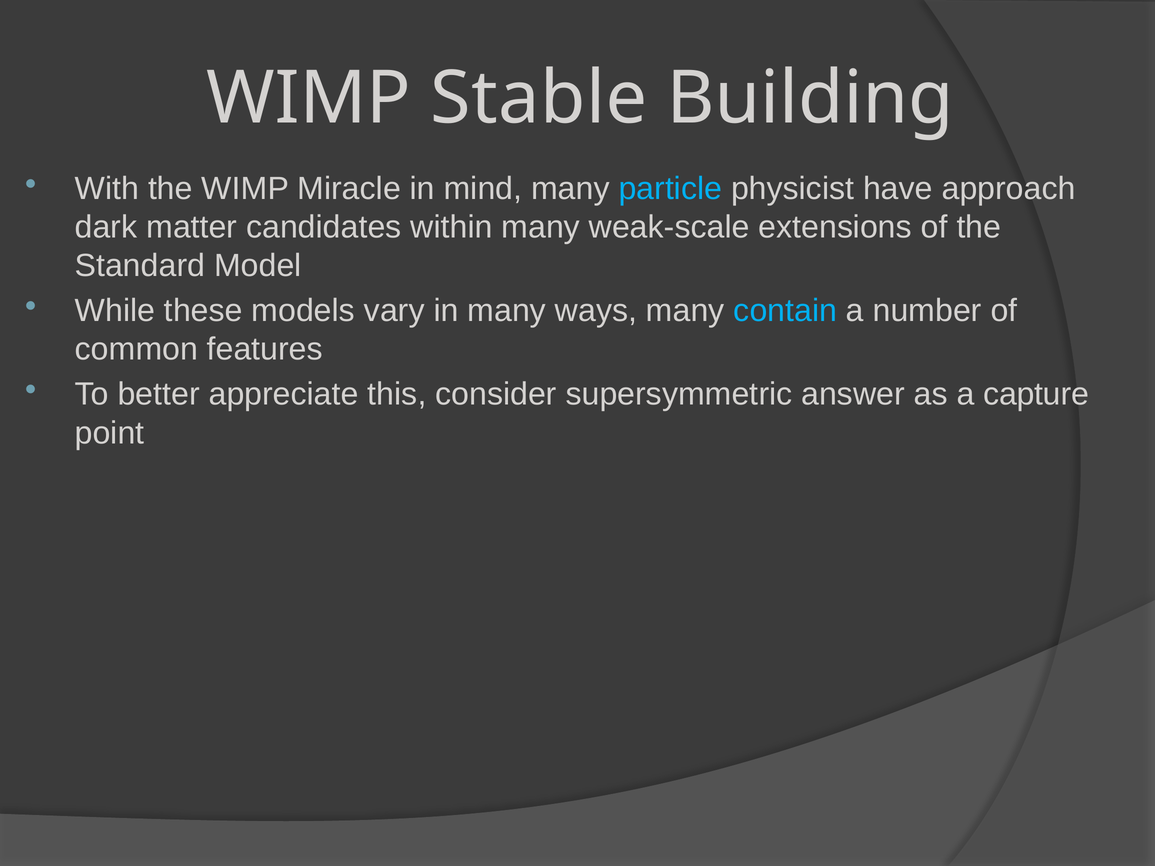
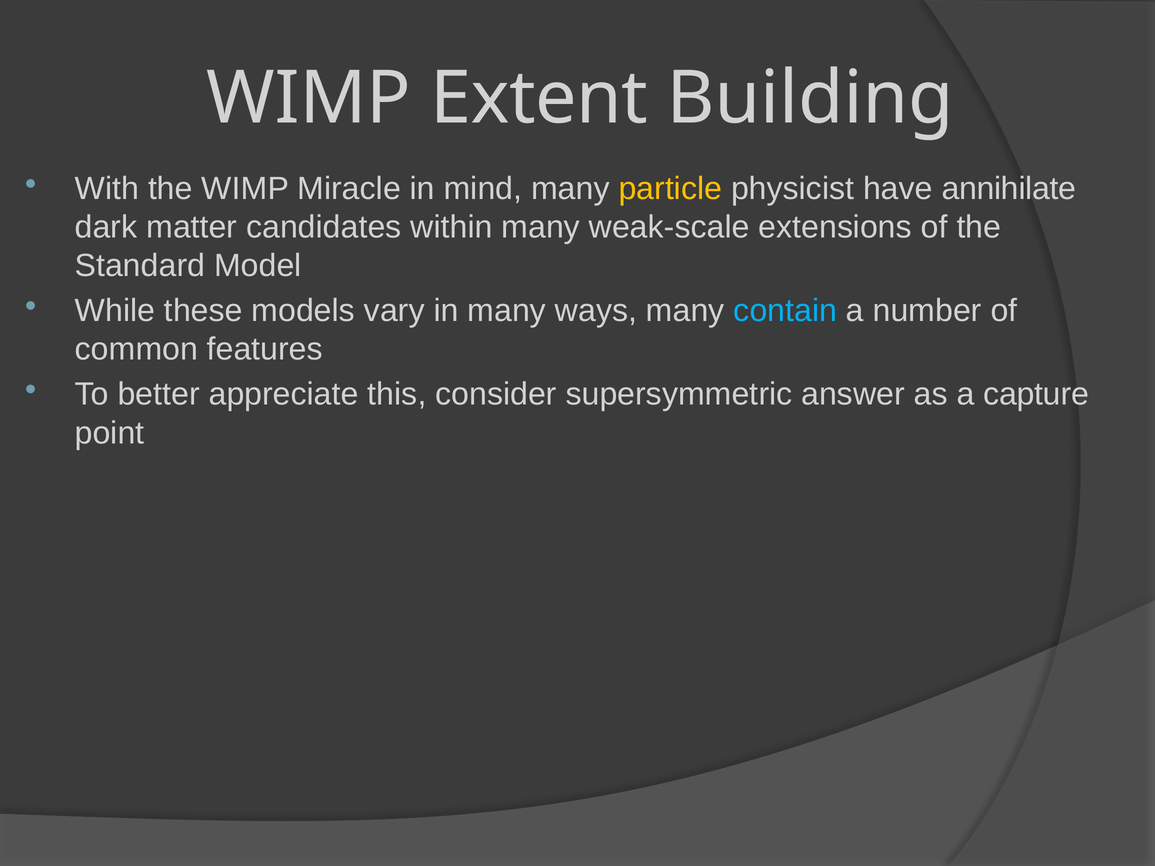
Stable: Stable -> Extent
particle colour: light blue -> yellow
approach: approach -> annihilate
